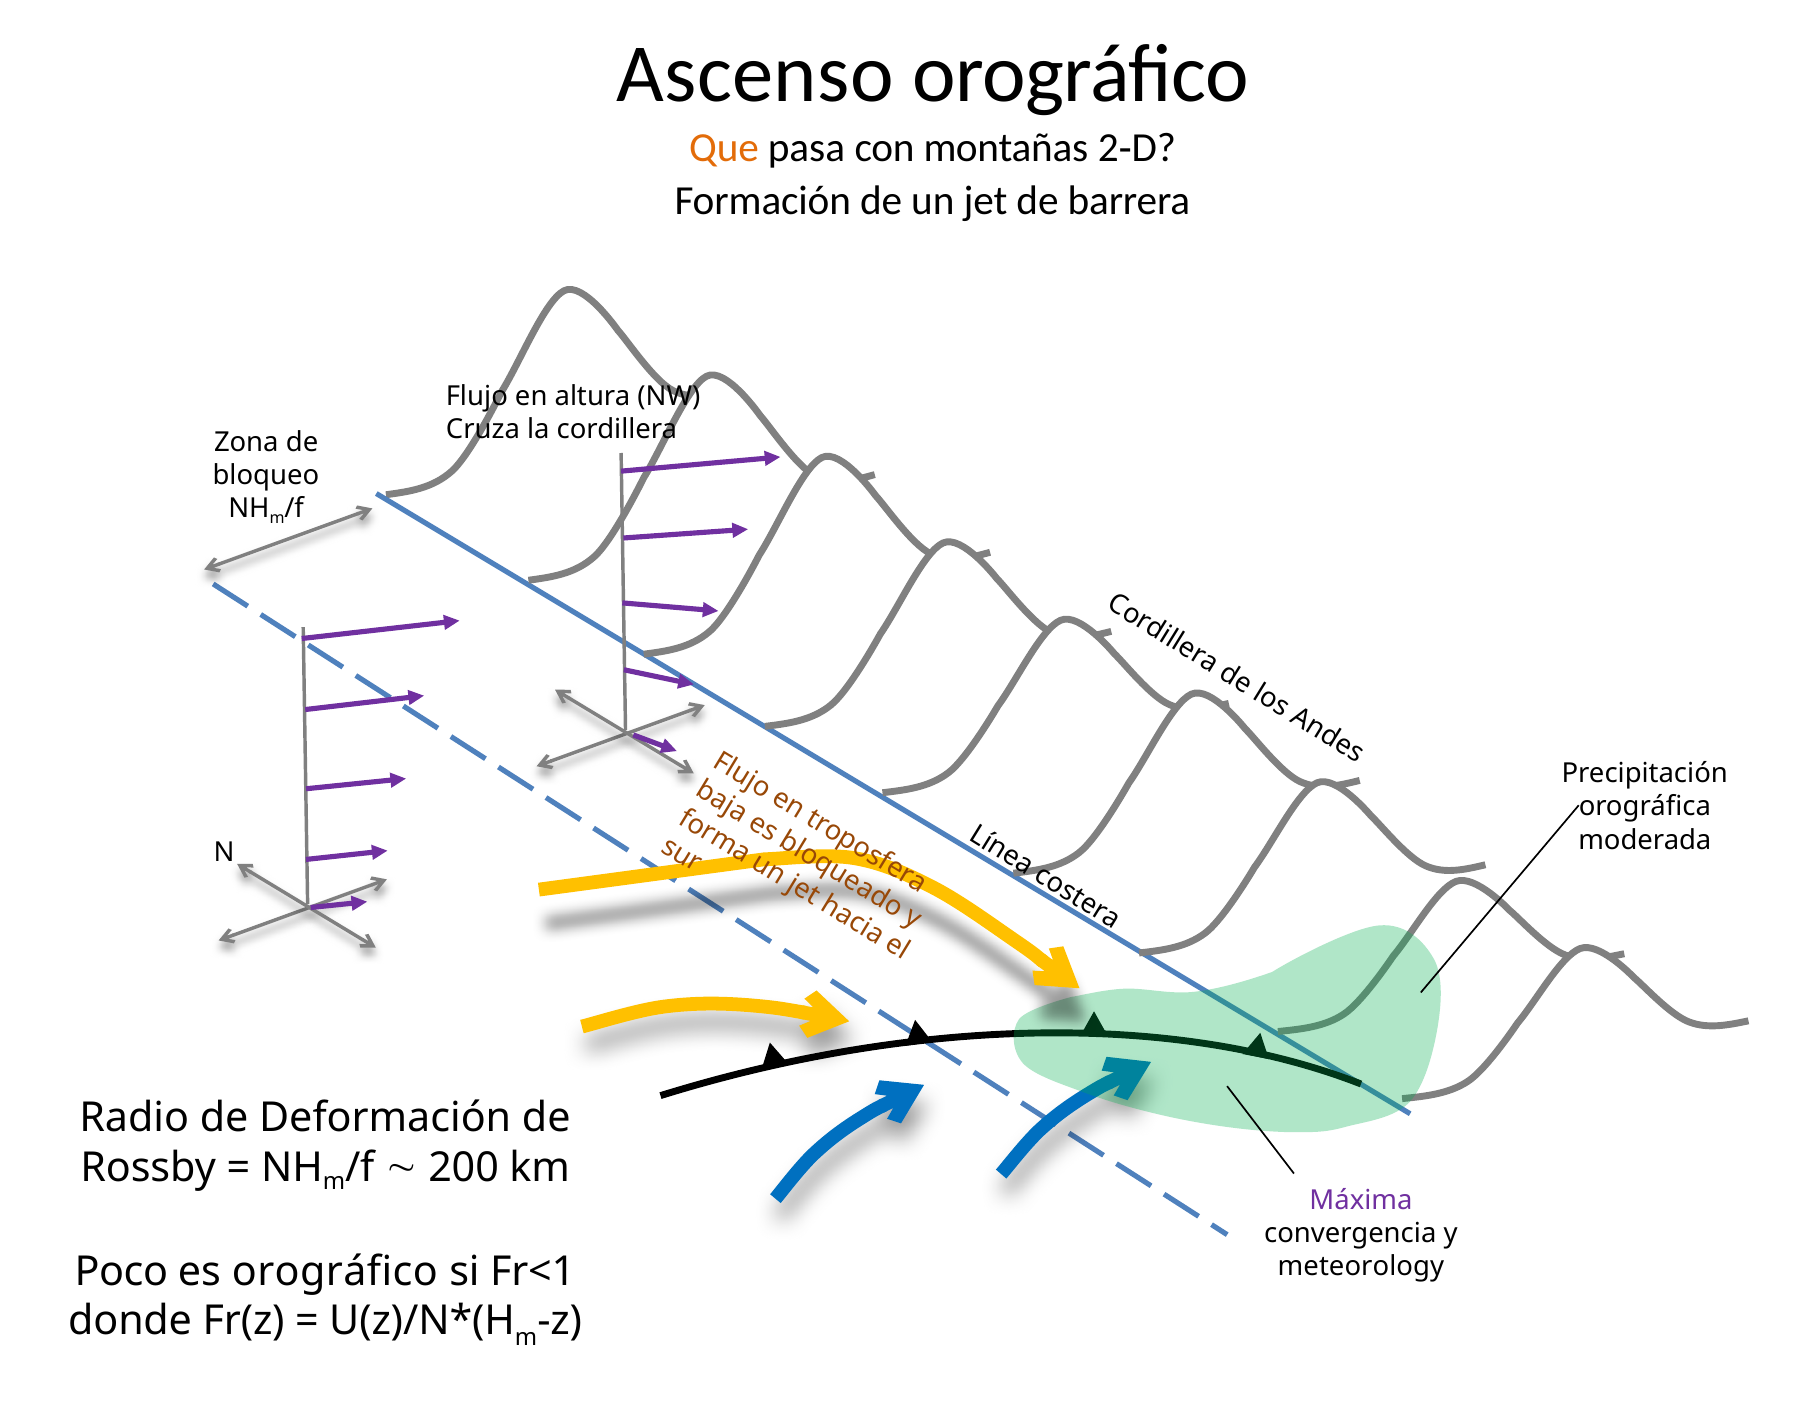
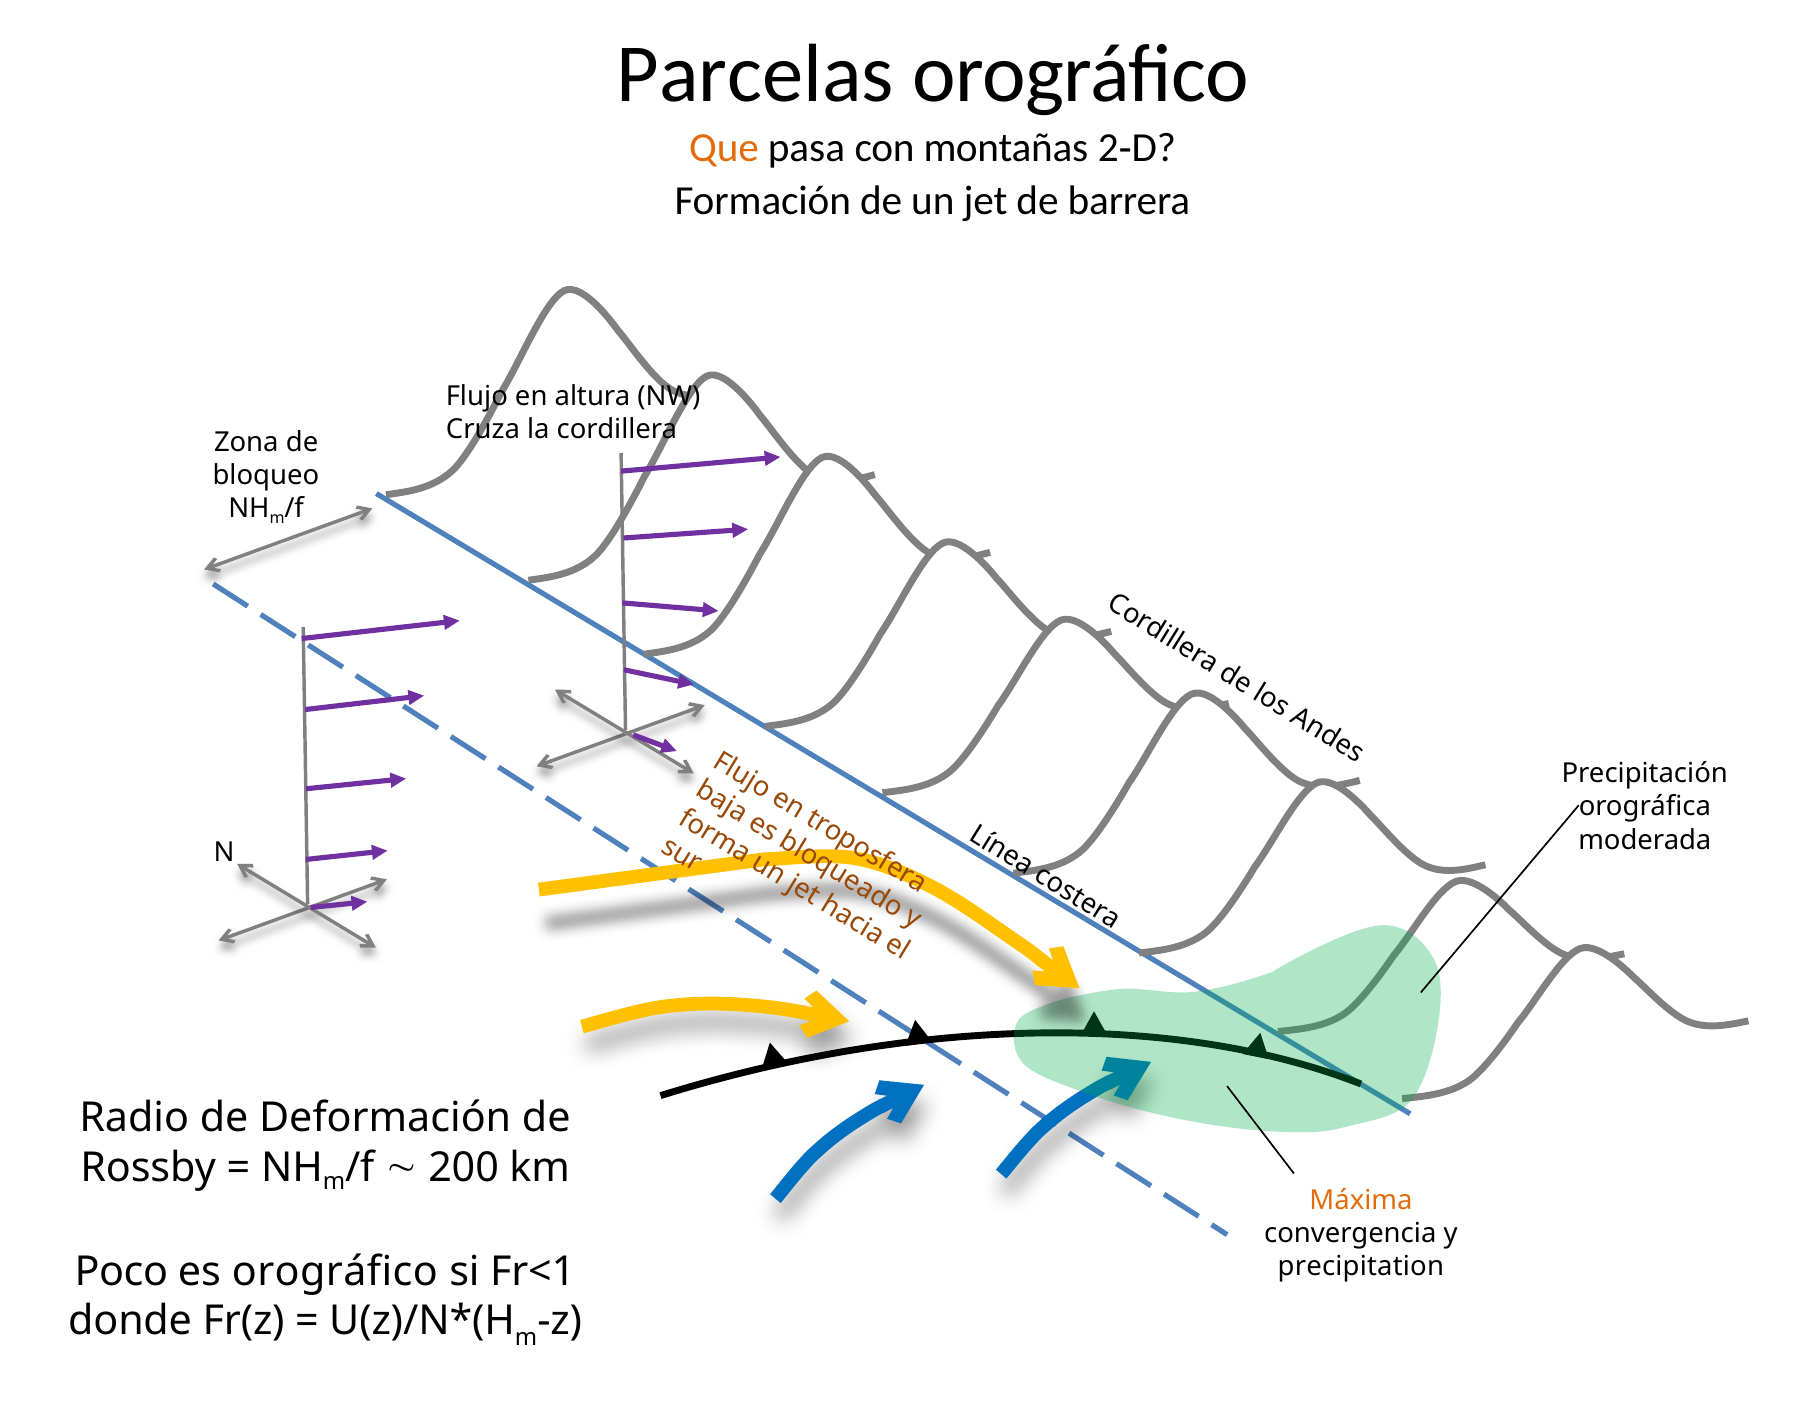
Ascenso: Ascenso -> Parcelas
Máxima colour: purple -> orange
meteorology: meteorology -> precipitation
